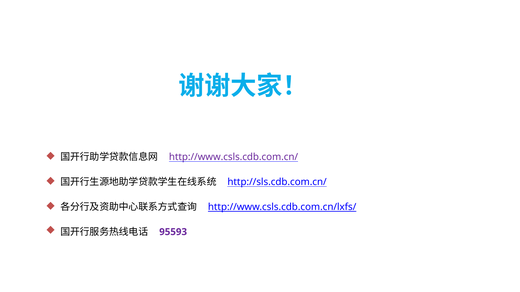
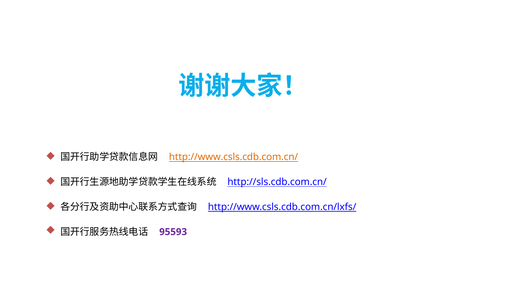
http://www.csls.cdb.com.cn/ colour: purple -> orange
